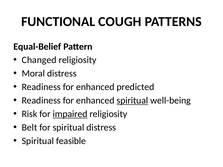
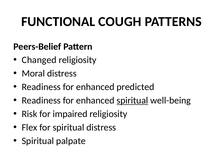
Equal-Belief: Equal-Belief -> Peers-Belief
impaired underline: present -> none
Belt: Belt -> Flex
feasible: feasible -> palpate
